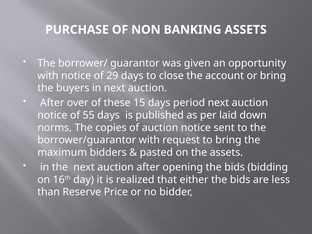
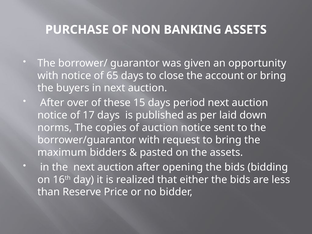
29: 29 -> 65
55: 55 -> 17
